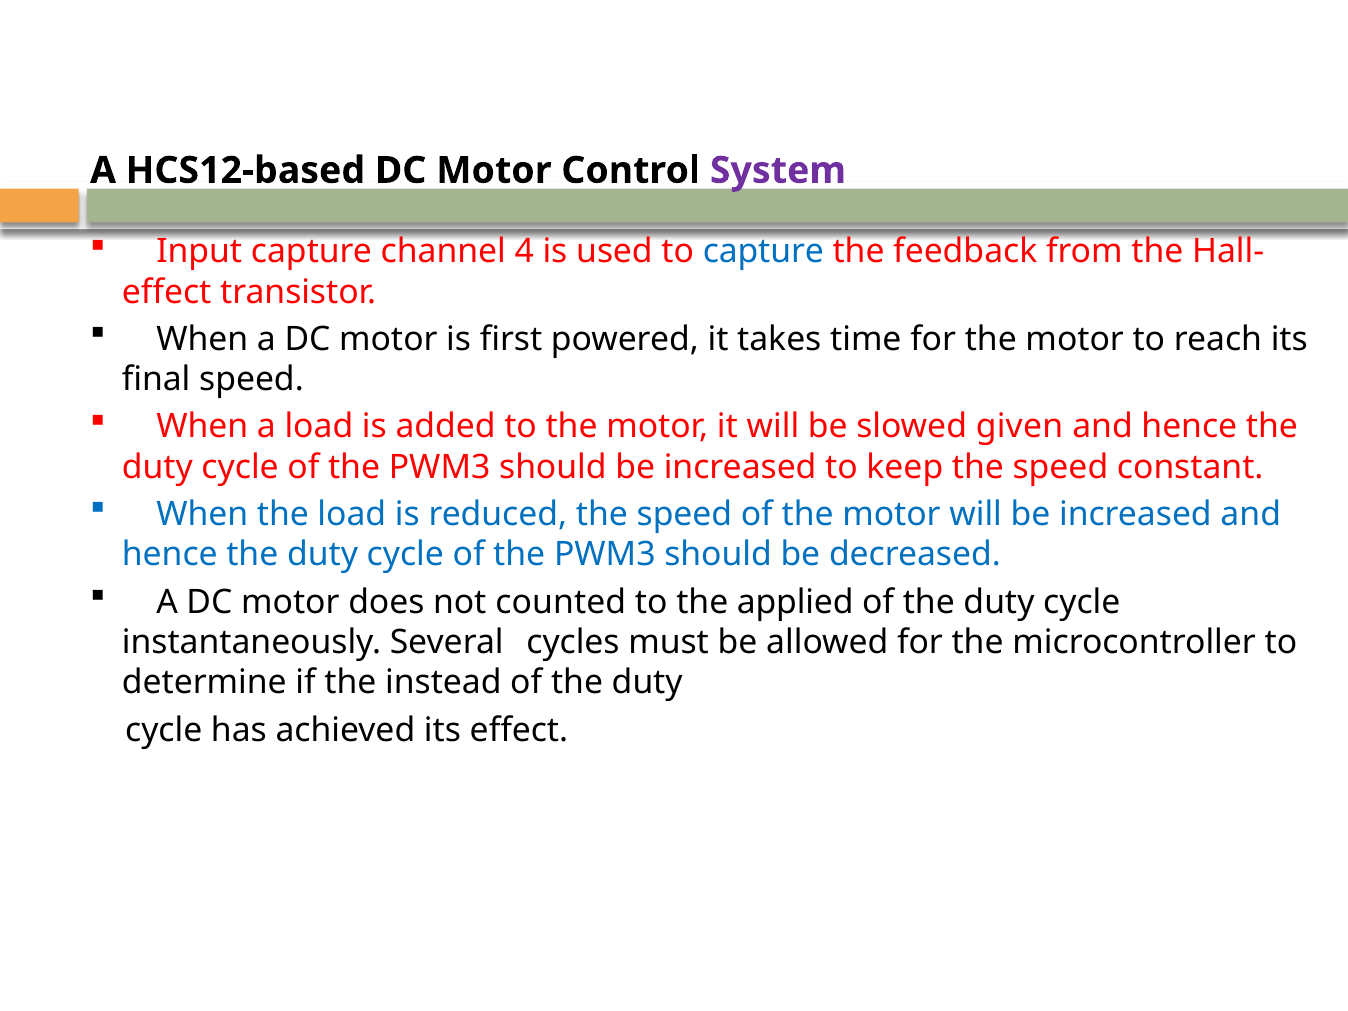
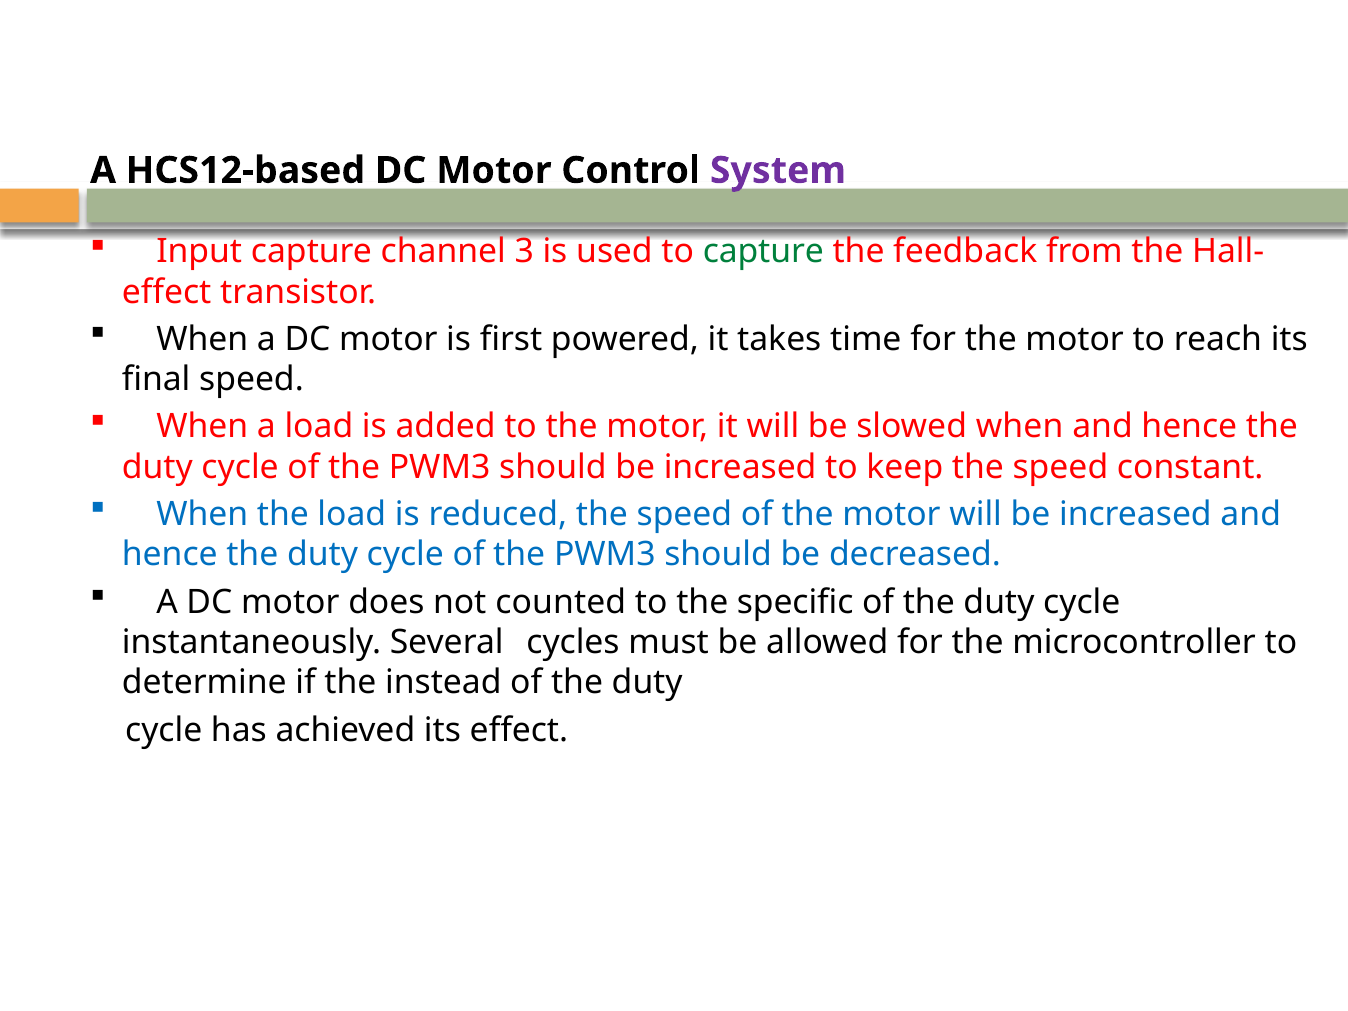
4: 4 -> 3
capture at (763, 251) colour: blue -> green
slowed given: given -> when
applied: applied -> specific
